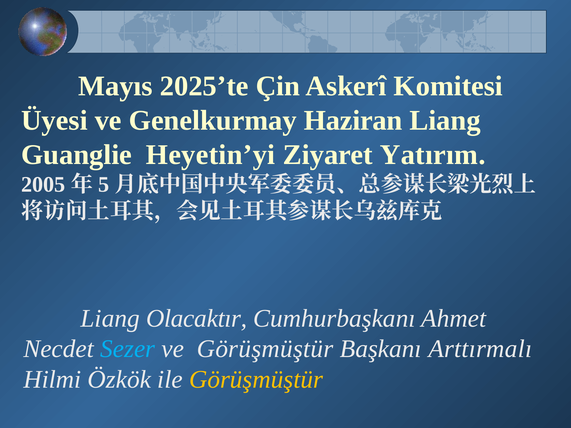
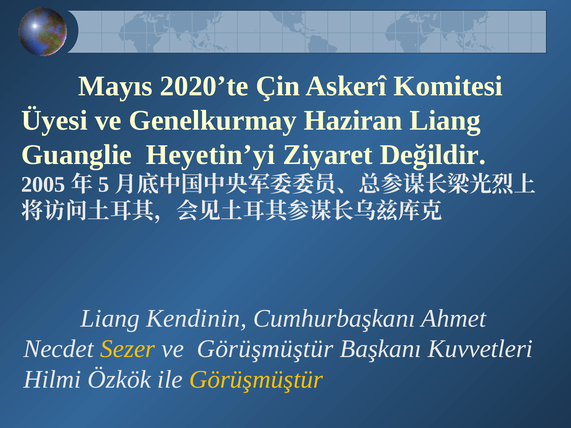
2025’te: 2025’te -> 2020’te
Yatırım: Yatırım -> Değildir
Olacaktır: Olacaktır -> Kendinin
Sezer colour: light blue -> yellow
Arttırmalı: Arttırmalı -> Kuvvetleri
